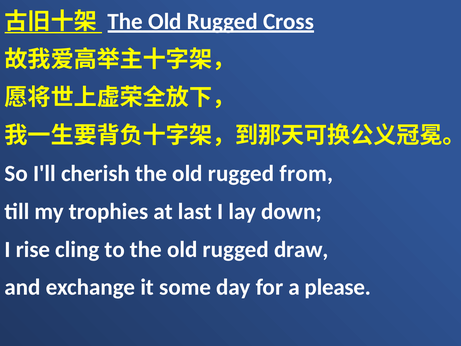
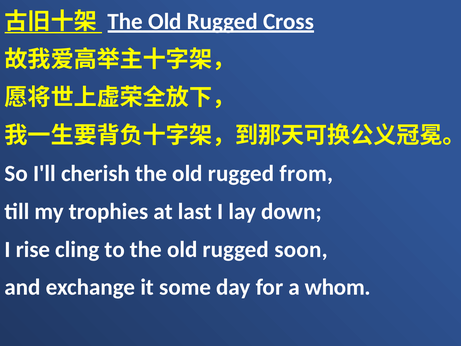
draw: draw -> soon
please: please -> whom
